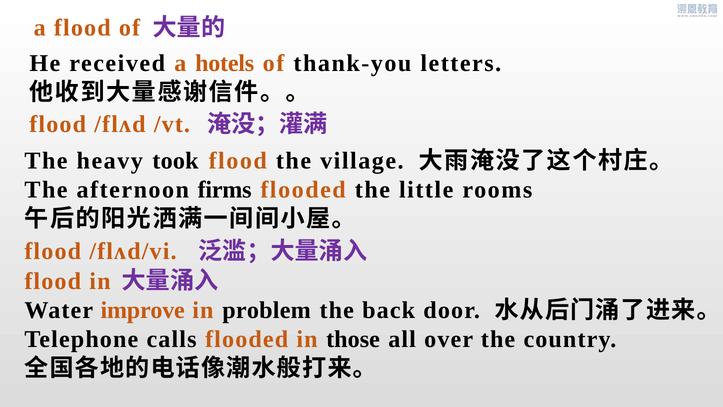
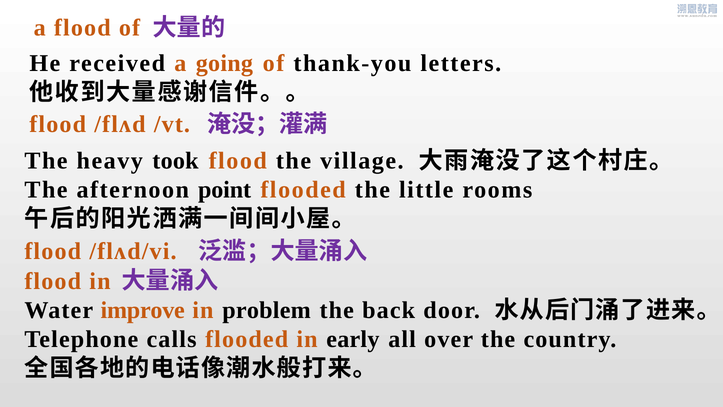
hotels: hotels -> going
firms: firms -> point
those: those -> early
